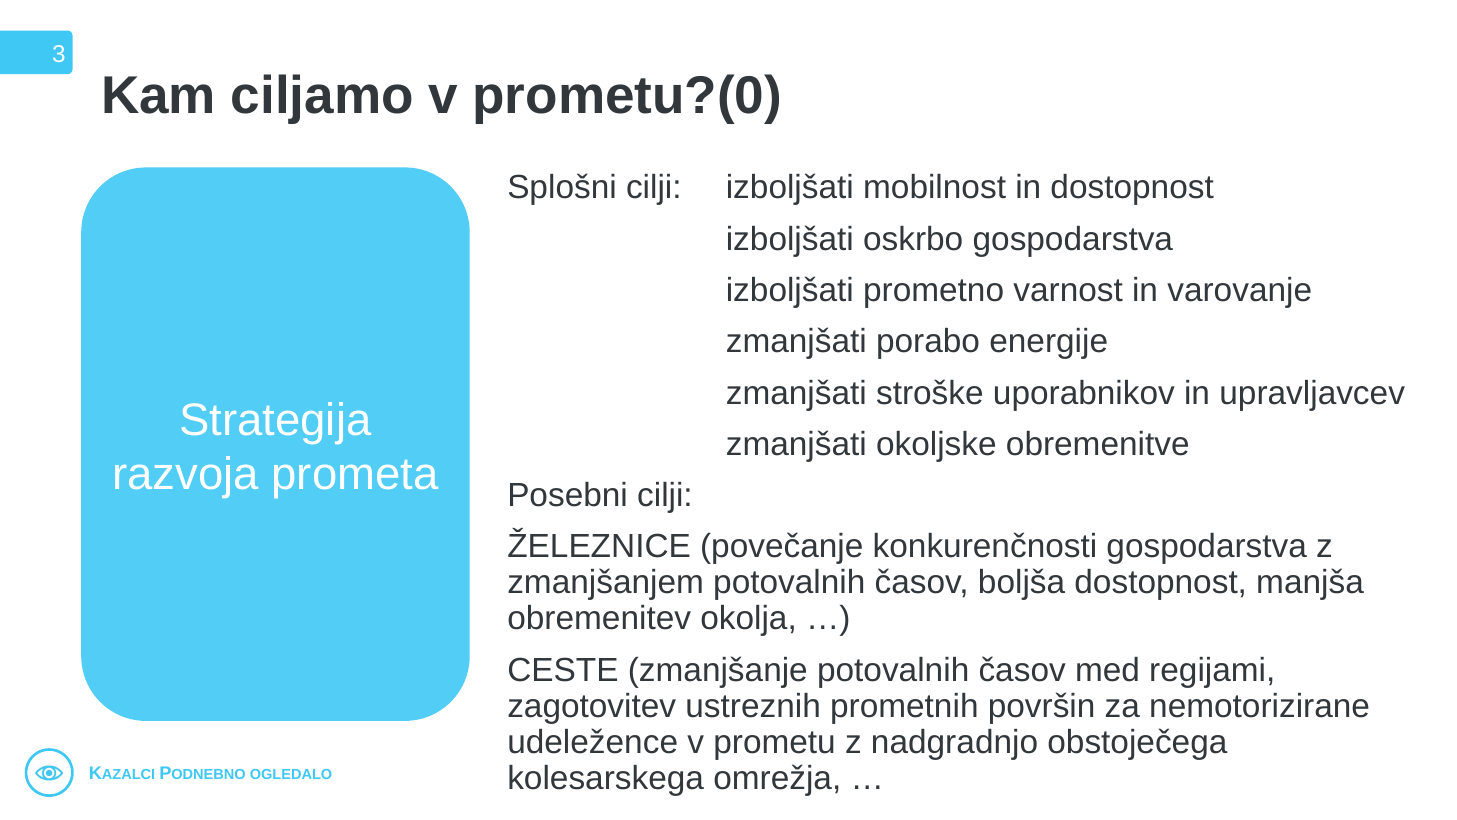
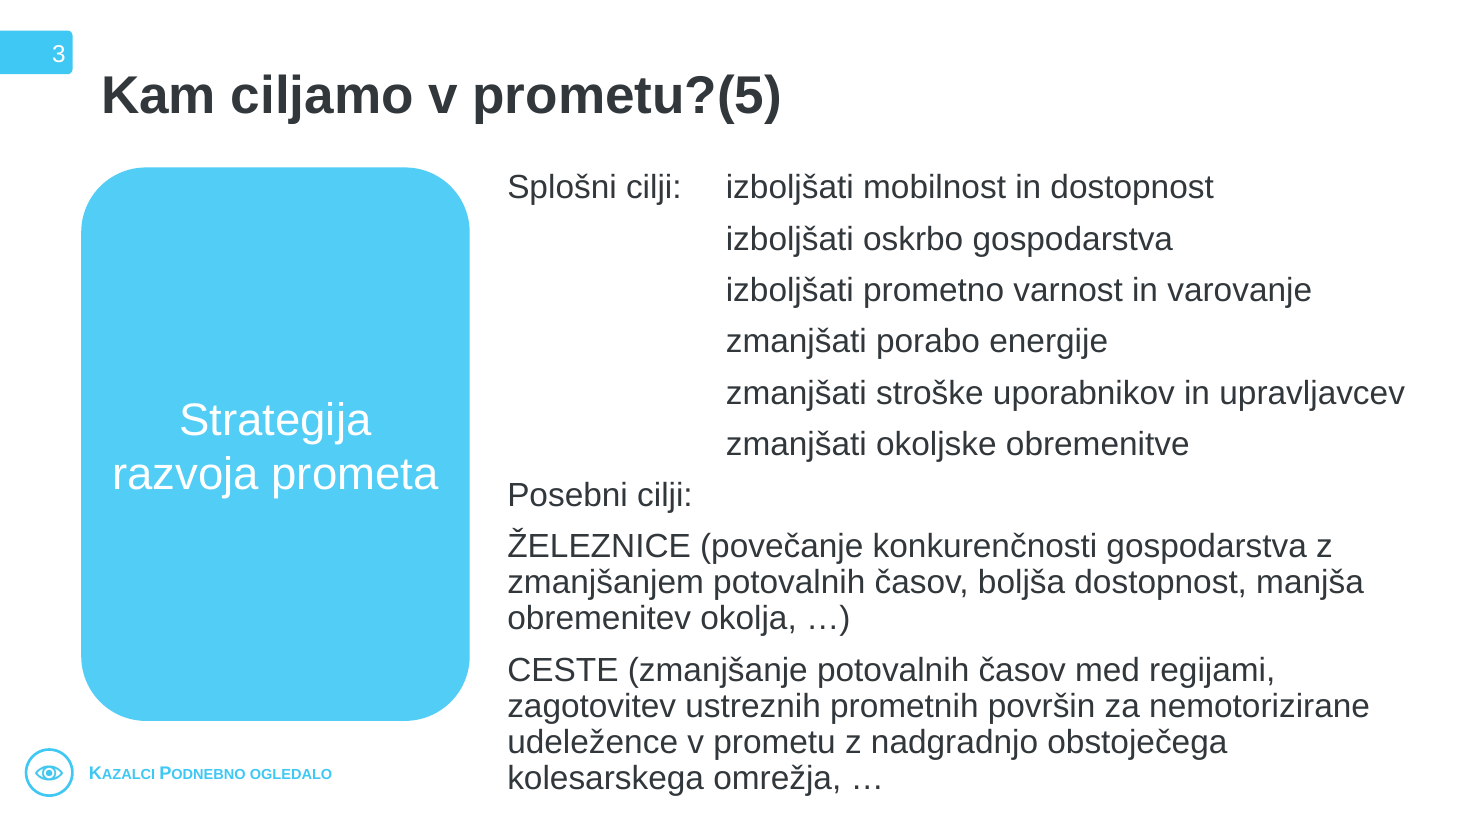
prometu?(0: prometu?(0 -> prometu?(5
